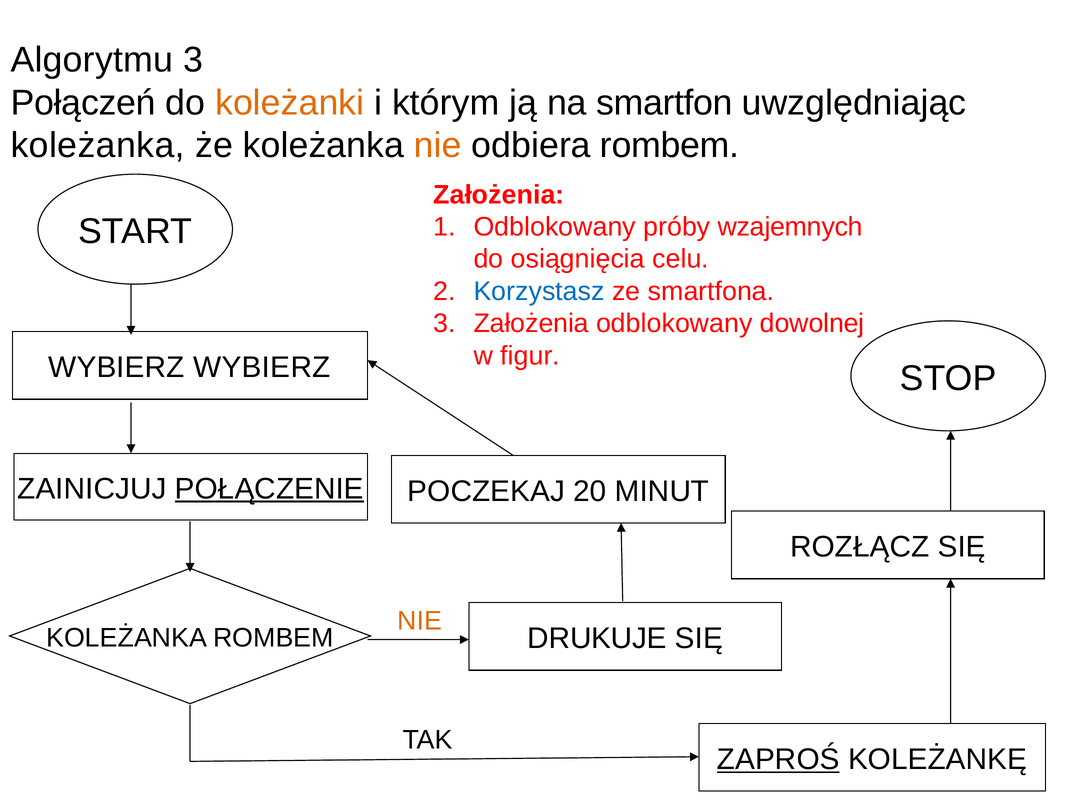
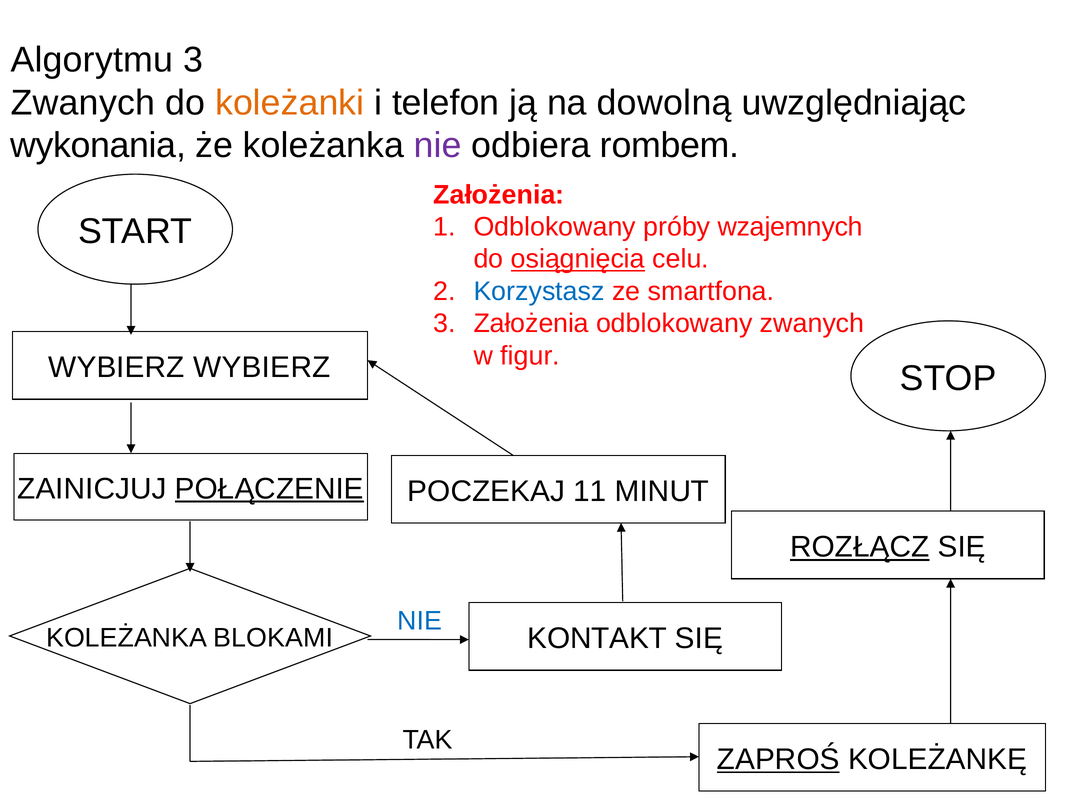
Połączeń at (83, 103): Połączeń -> Zwanych
którym: którym -> telefon
smartfon: smartfon -> dowolną
koleżanka at (98, 146): koleżanka -> wykonania
nie at (438, 146) colour: orange -> purple
osiągnięcia underline: none -> present
odblokowany dowolnej: dowolnej -> zwanych
20: 20 -> 11
ROZŁĄCZ underline: none -> present
NIE at (420, 620) colour: orange -> blue
DRUKUJE: DRUKUJE -> KONTAKT
KOLEŻANKA ROMBEM: ROMBEM -> BLOKAMI
